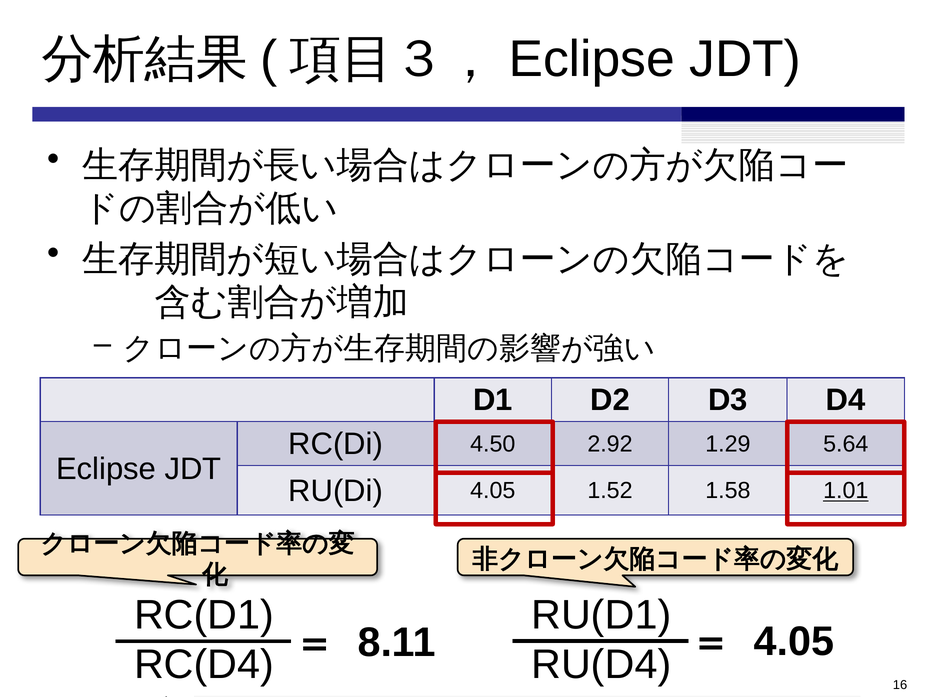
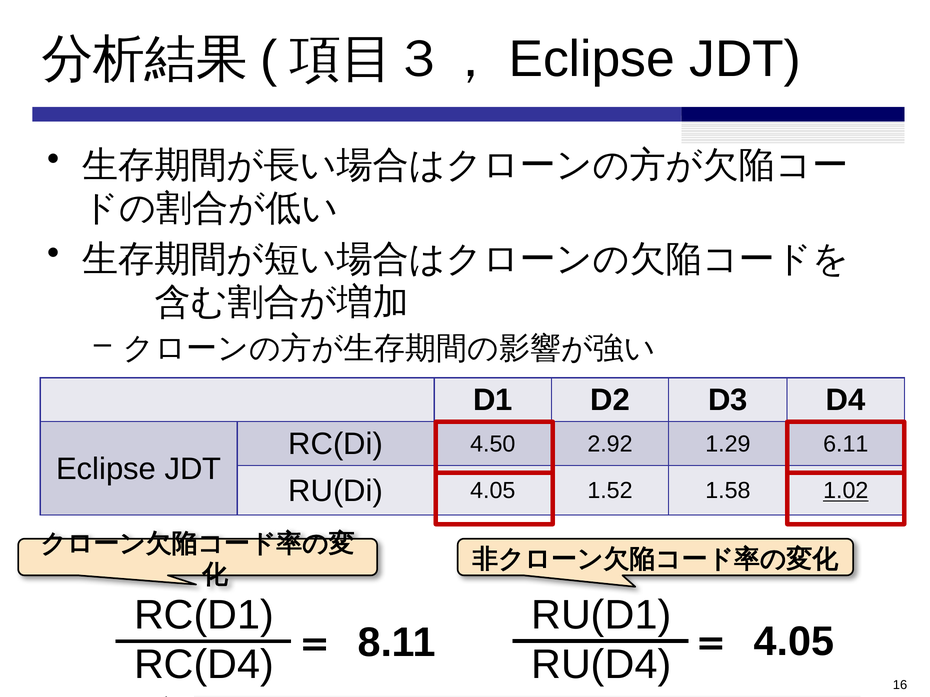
5.64: 5.64 -> 6.11
1.01: 1.01 -> 1.02
